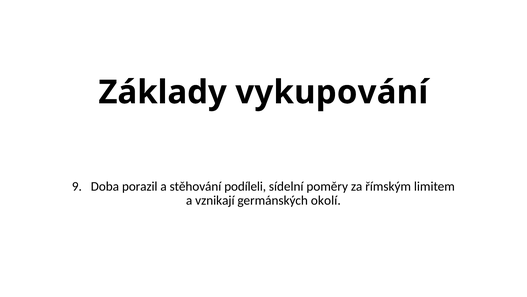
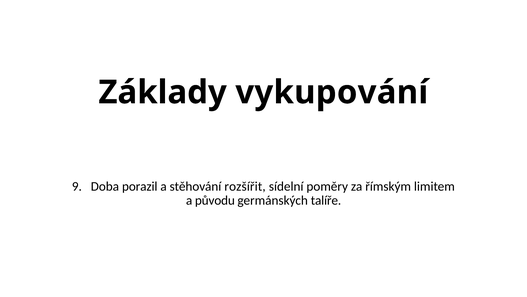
podíleli: podíleli -> rozšířit
vznikají: vznikají -> původu
okolí: okolí -> talíře
